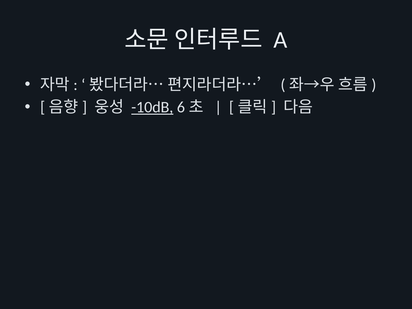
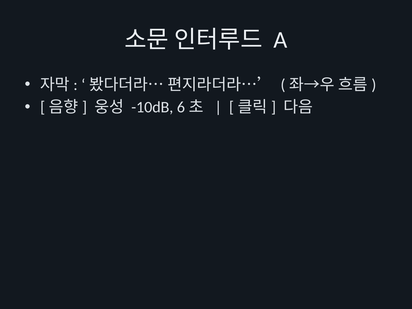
-10dB underline: present -> none
